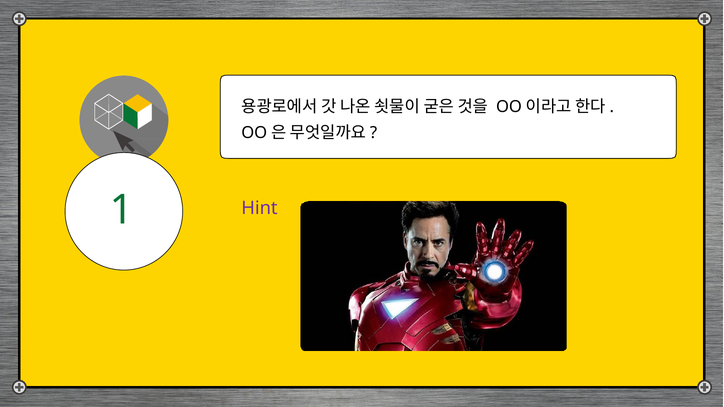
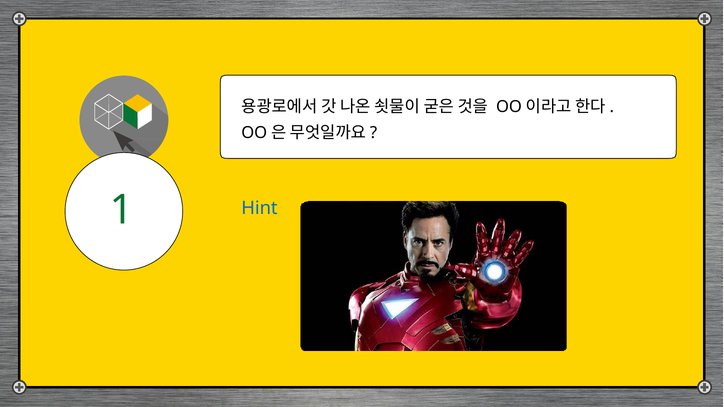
Hint colour: purple -> blue
